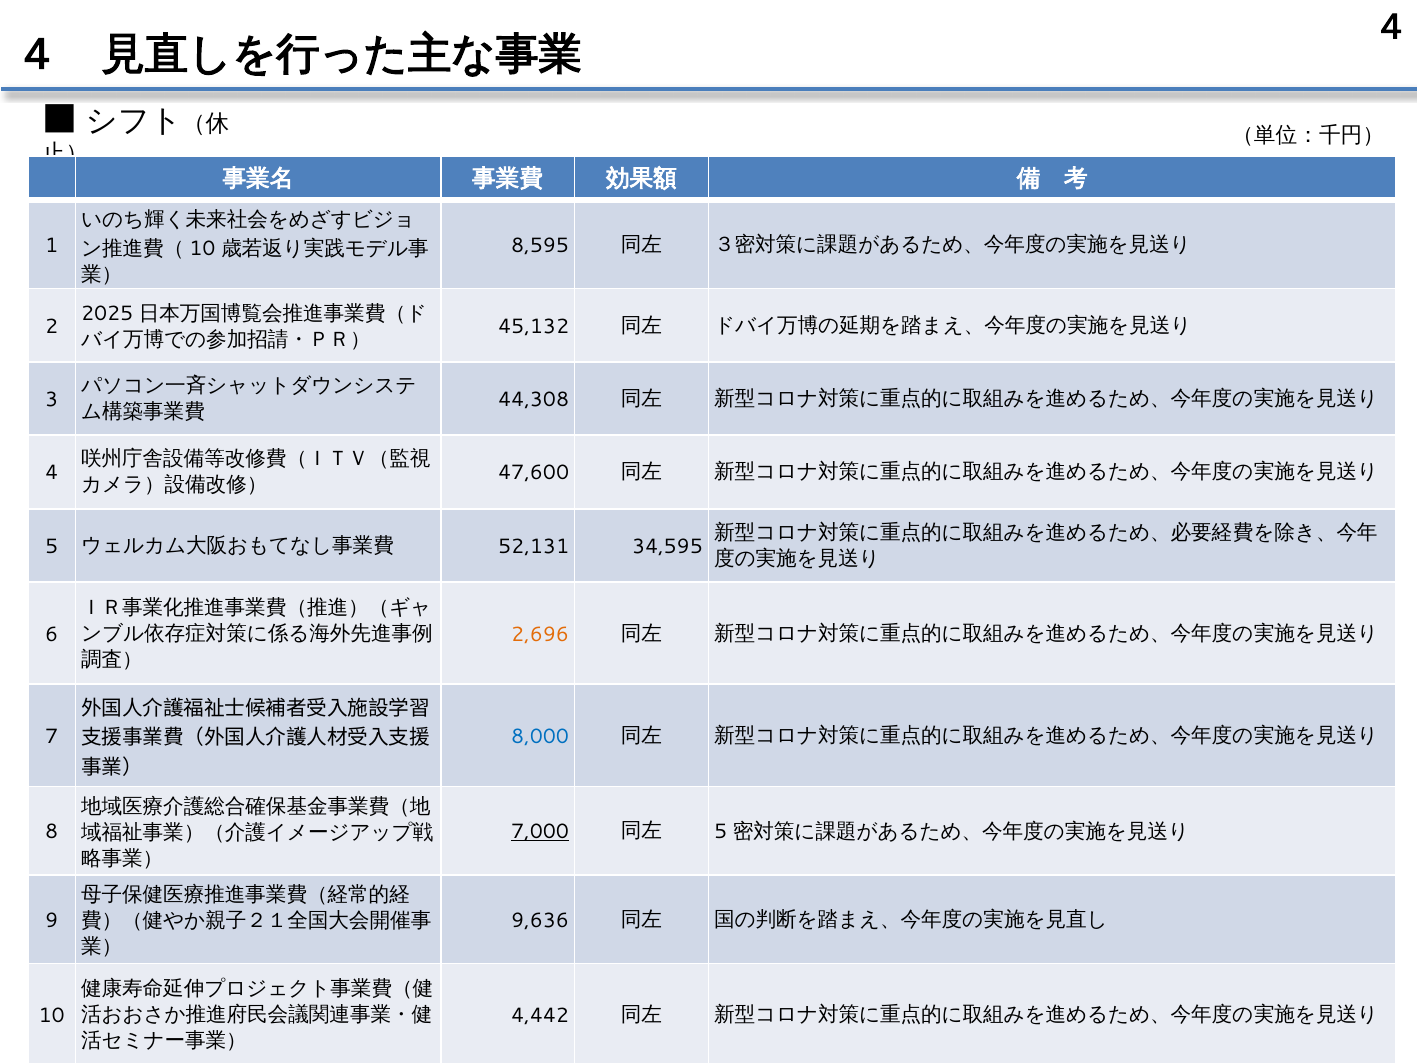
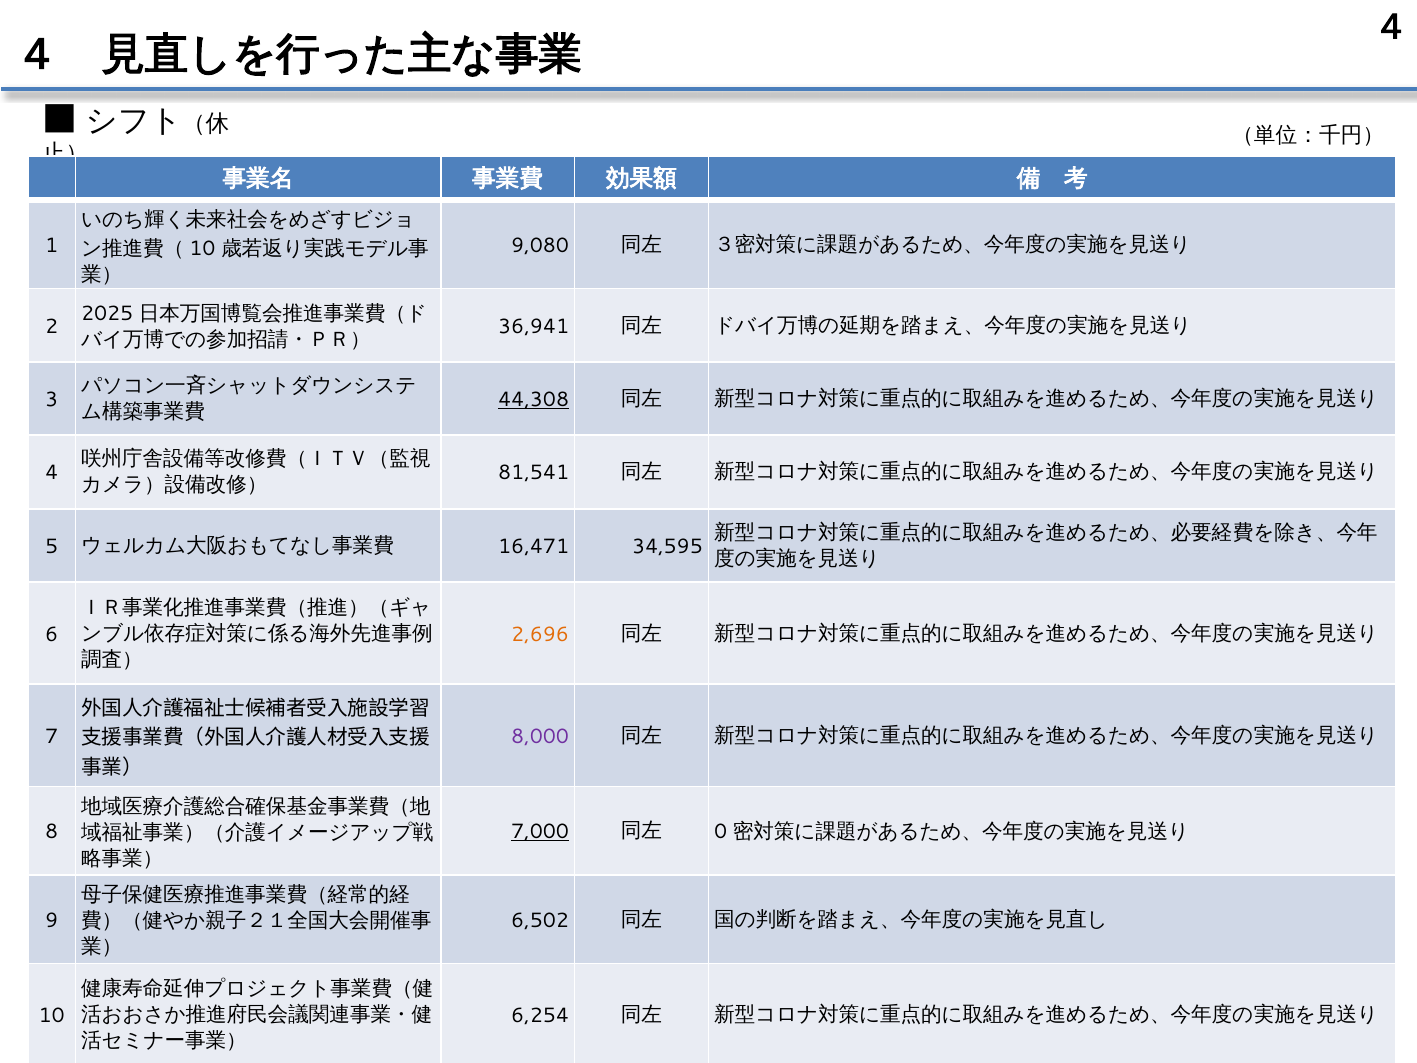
8,595: 8,595 -> 9,080
45,132: 45,132 -> 36,941
44,308 underline: none -> present
47,600: 47,600 -> 81,541
52,131: 52,131 -> 16,471
8,000 colour: blue -> purple
5 at (721, 832): 5 -> 0
9,636: 9,636 -> 6,502
4,442: 4,442 -> 6,254
